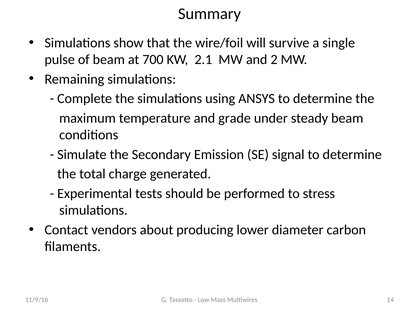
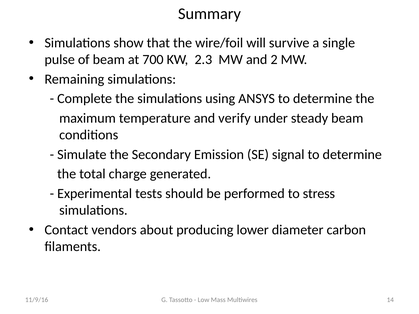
2.1: 2.1 -> 2.3
grade: grade -> verify
